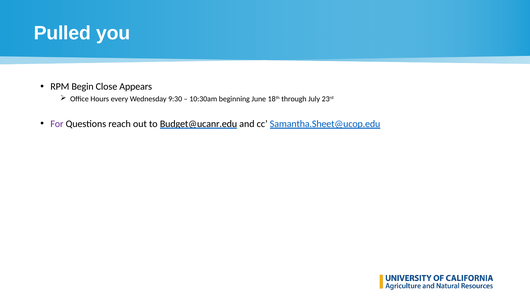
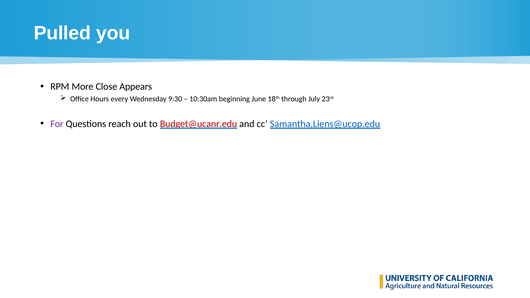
Begin: Begin -> More
Budget@ucanr.edu colour: black -> red
Samantha.Sheet@ucop.edu: Samantha.Sheet@ucop.edu -> Samantha.Liens@ucop.edu
